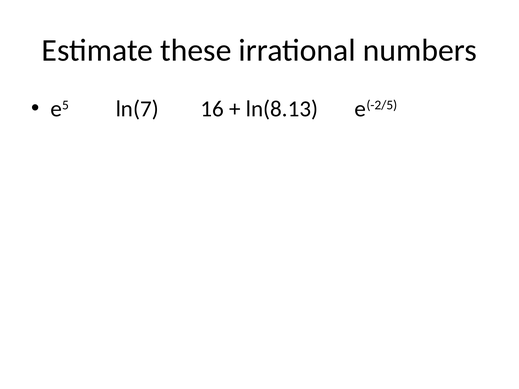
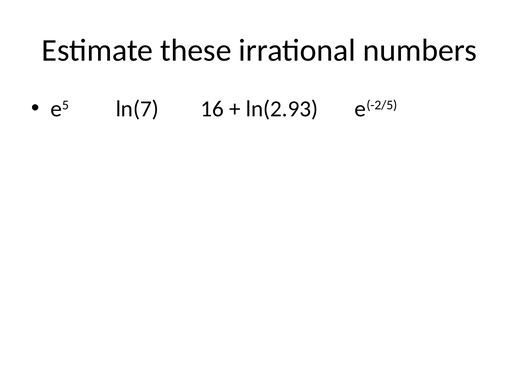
ln(8.13: ln(8.13 -> ln(2.93
